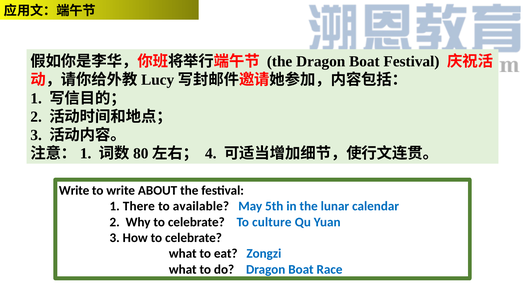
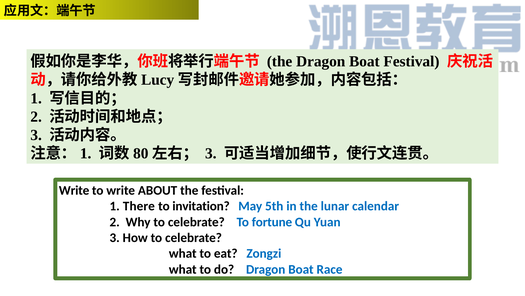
4 at (211, 153): 4 -> 3
available: available -> invitation
culture: culture -> fortune
